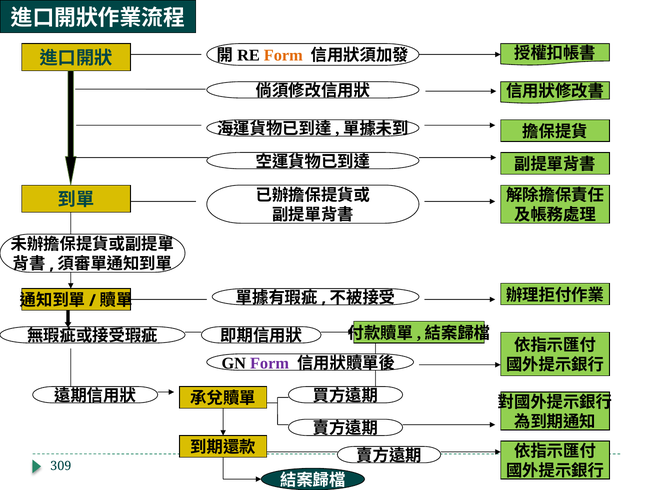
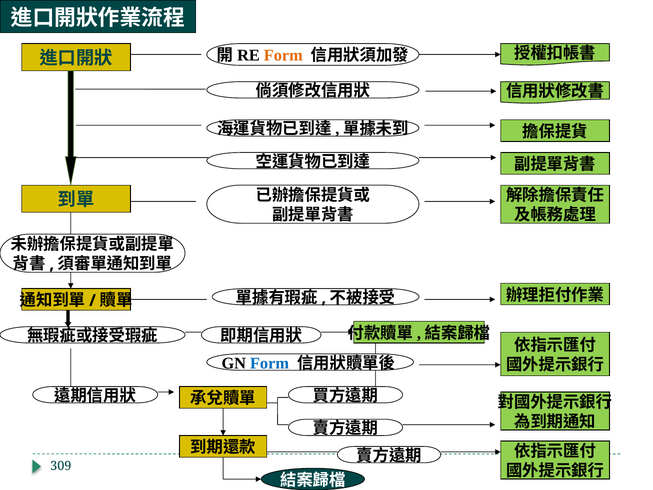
Form at (270, 363) colour: purple -> blue
